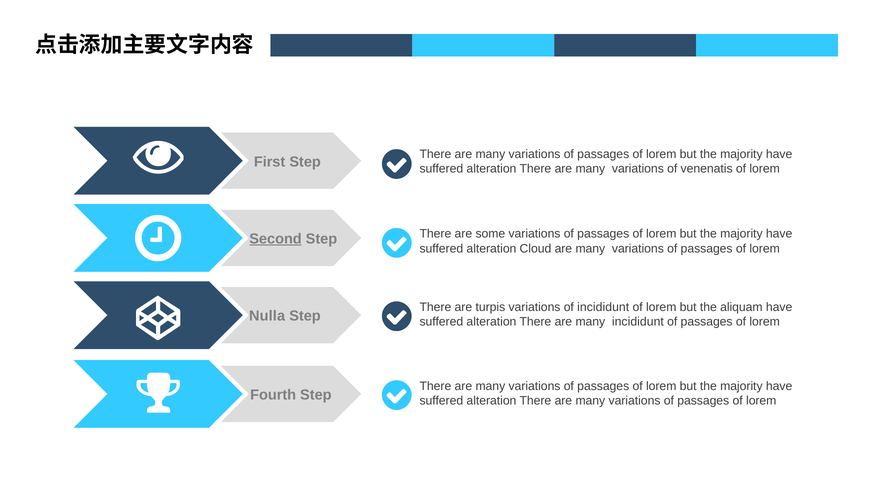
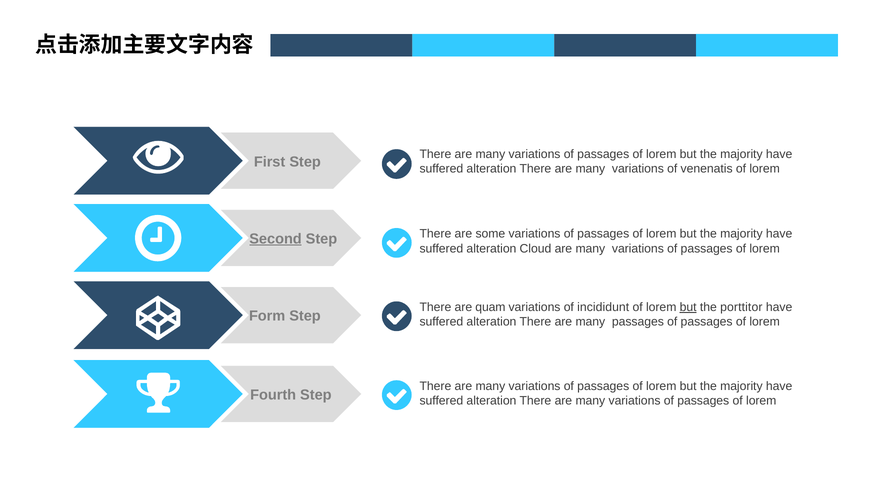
turpis: turpis -> quam
but at (688, 307) underline: none -> present
aliquam: aliquam -> porttitor
Nulla: Nulla -> Form
many incididunt: incididunt -> passages
